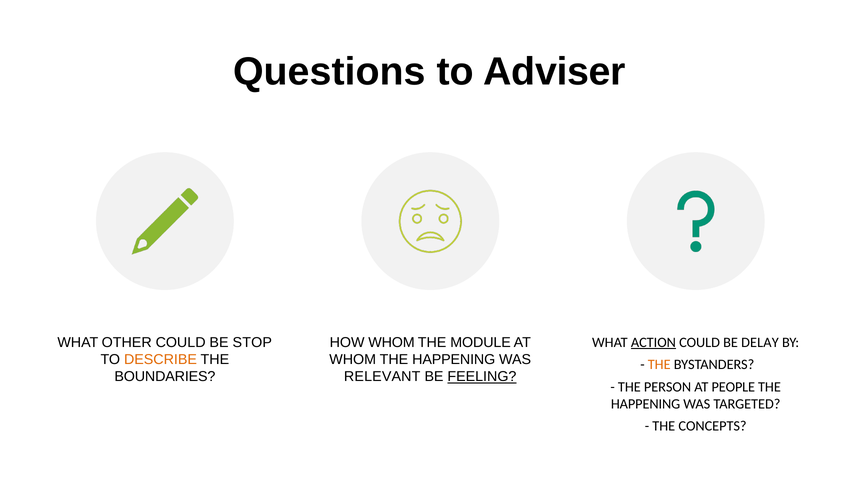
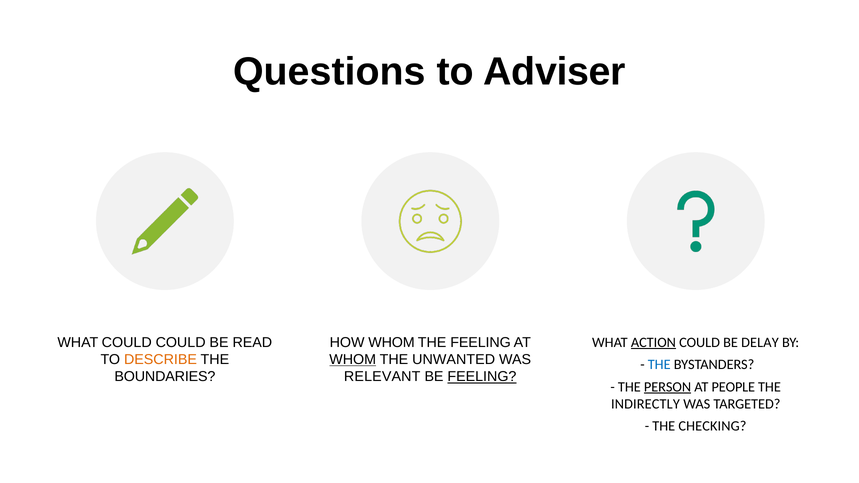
WHAT OTHER: OTHER -> COULD
STOP: STOP -> READ
THE MODULE: MODULE -> FEELING
WHOM at (353, 360) underline: none -> present
HAPPENING at (454, 360): HAPPENING -> UNWANTED
THE at (659, 365) colour: orange -> blue
PERSON underline: none -> present
HAPPENING at (646, 404): HAPPENING -> INDIRECTLY
CONCEPTS: CONCEPTS -> CHECKING
